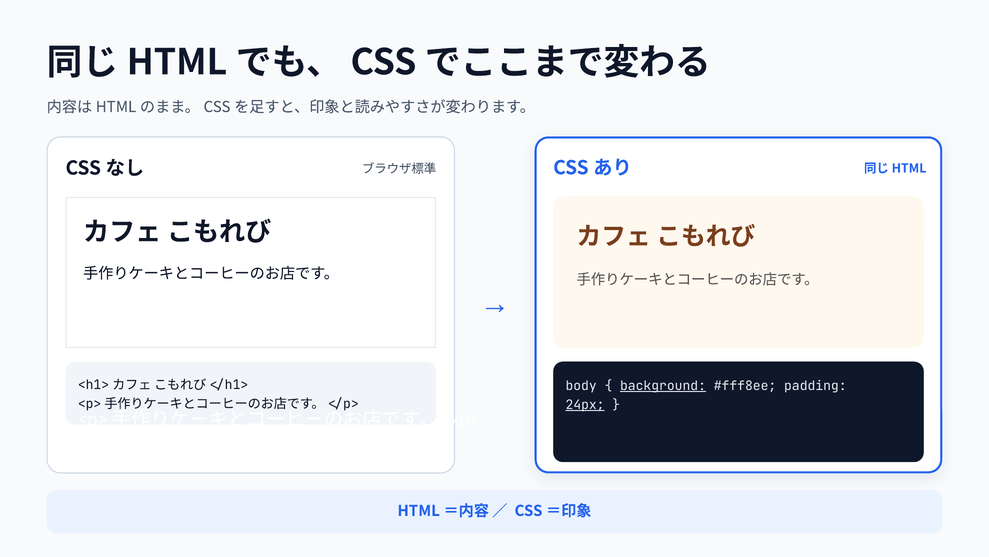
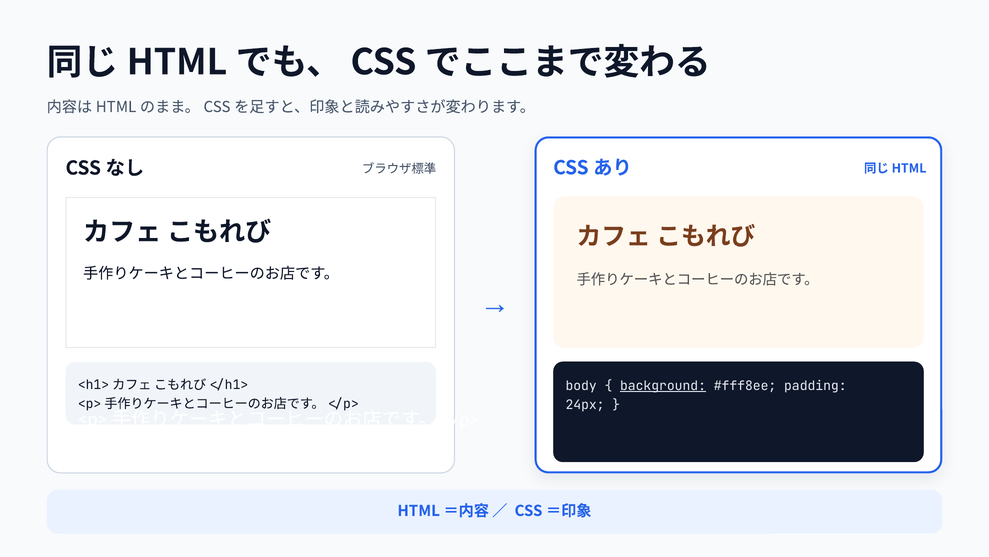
24px underline: present -> none
